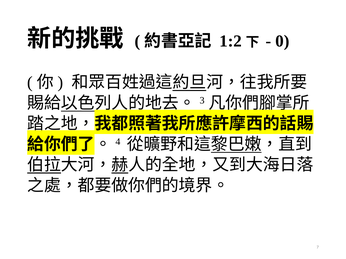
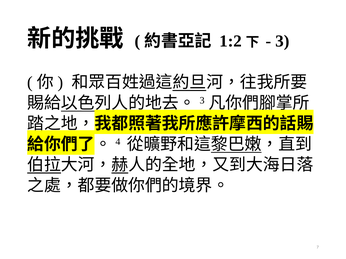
0: 0 -> 3
